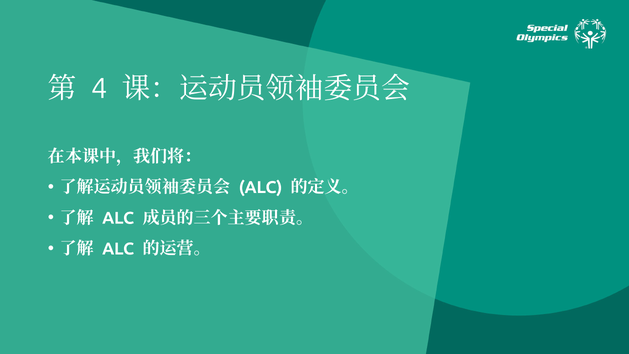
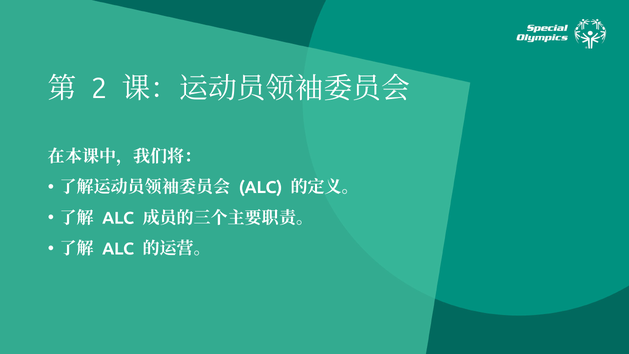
4: 4 -> 2
